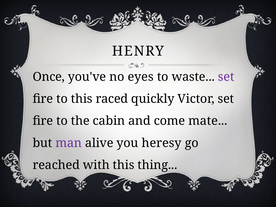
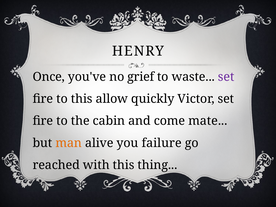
eyes: eyes -> grief
raced: raced -> allow
man colour: purple -> orange
heresy: heresy -> failure
